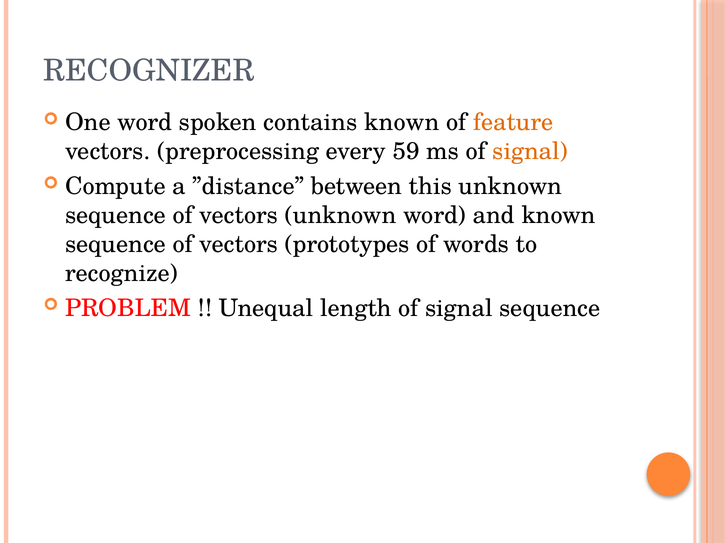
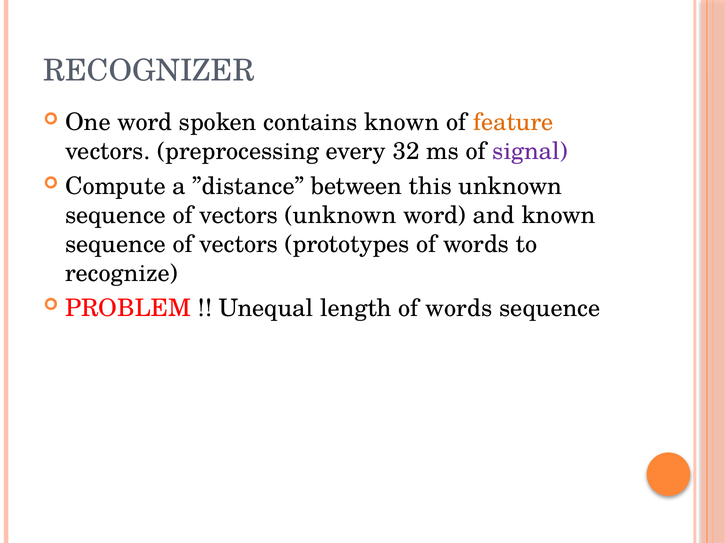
59: 59 -> 32
signal at (530, 151) colour: orange -> purple
length of signal: signal -> words
